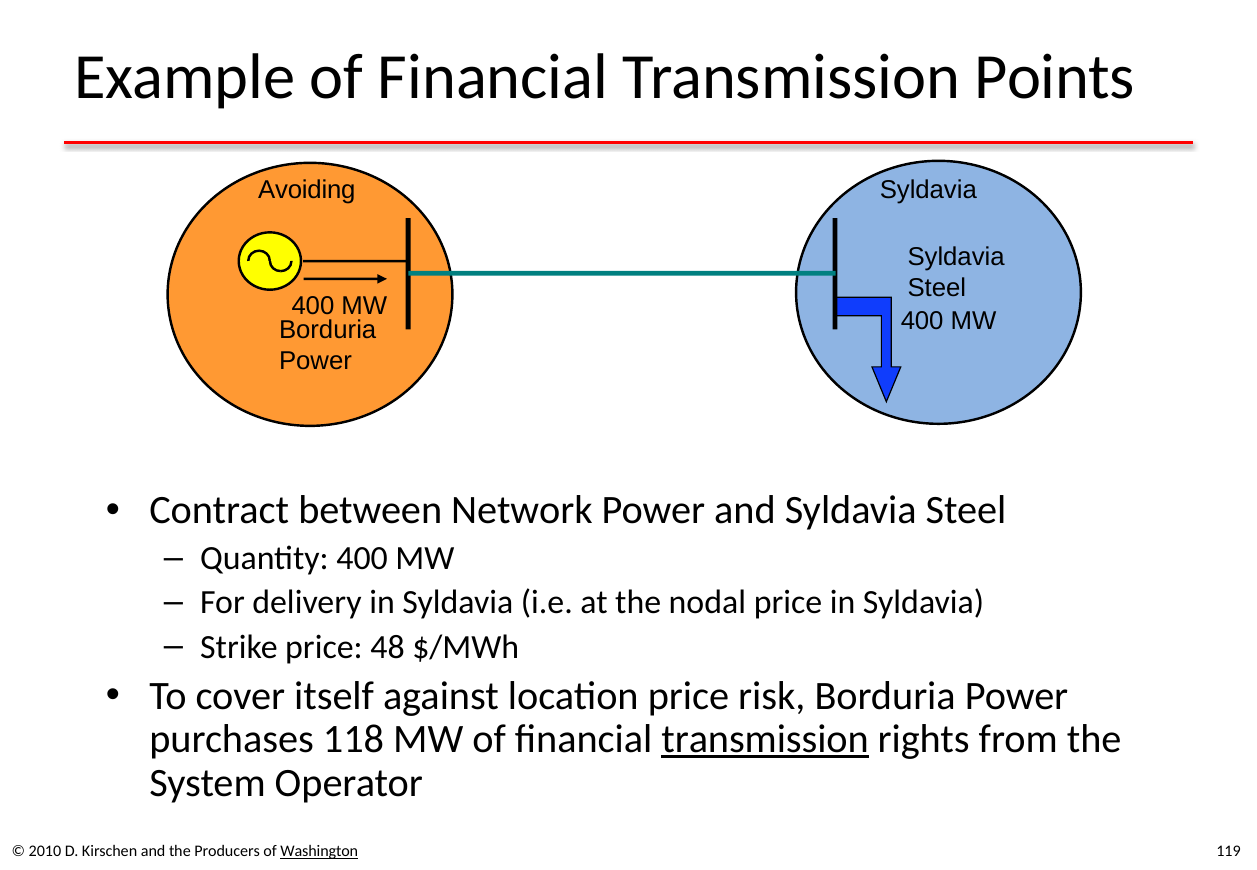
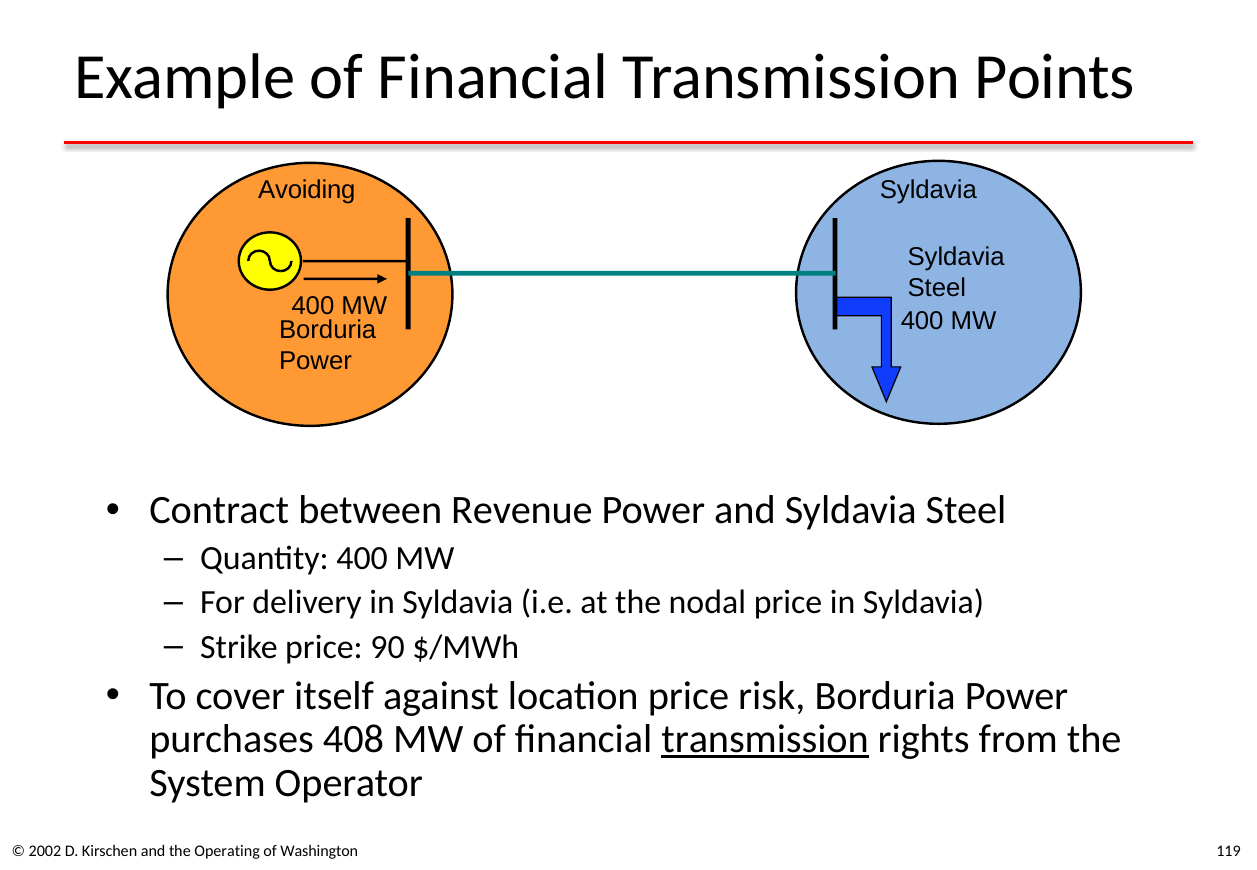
Network: Network -> Revenue
48: 48 -> 90
118: 118 -> 408
2010: 2010 -> 2002
Producers: Producers -> Operating
Washington underline: present -> none
